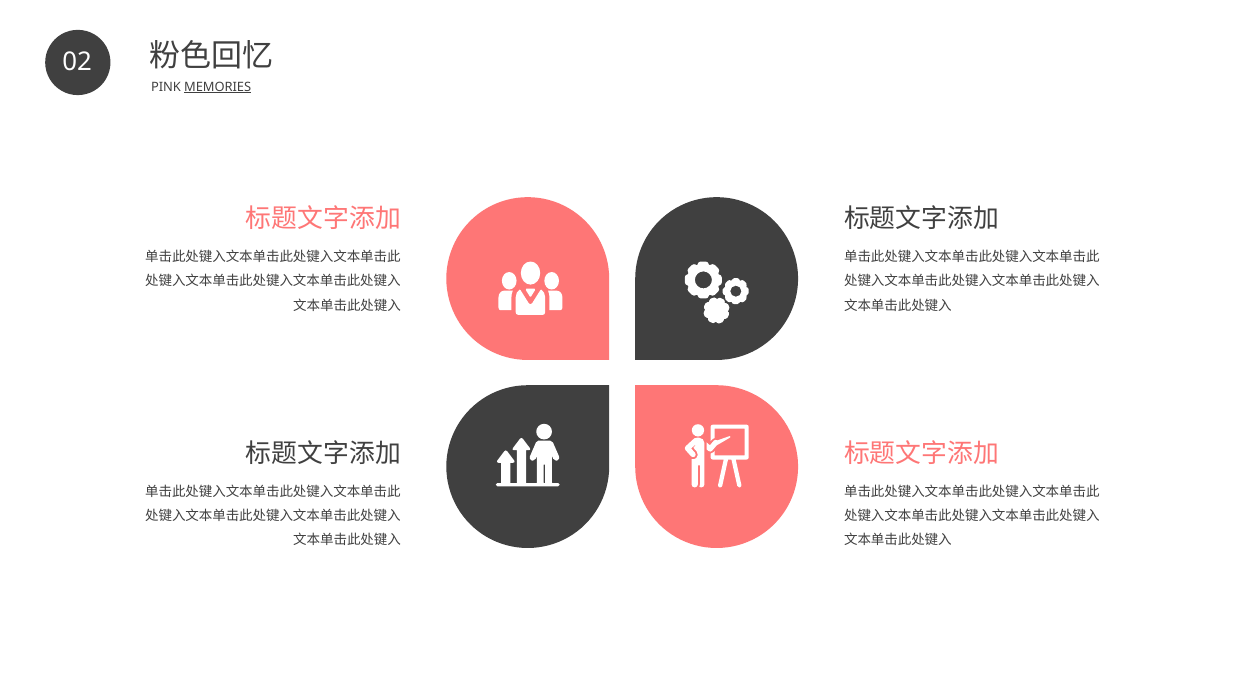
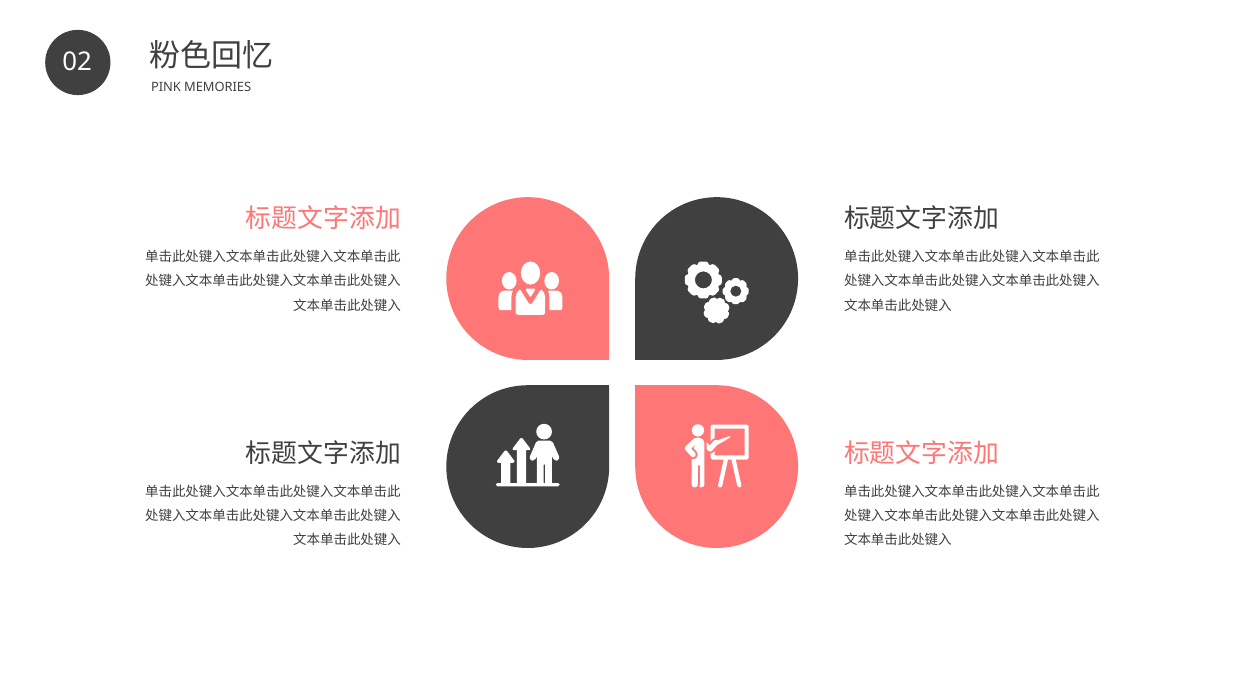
MEMORIES underline: present -> none
